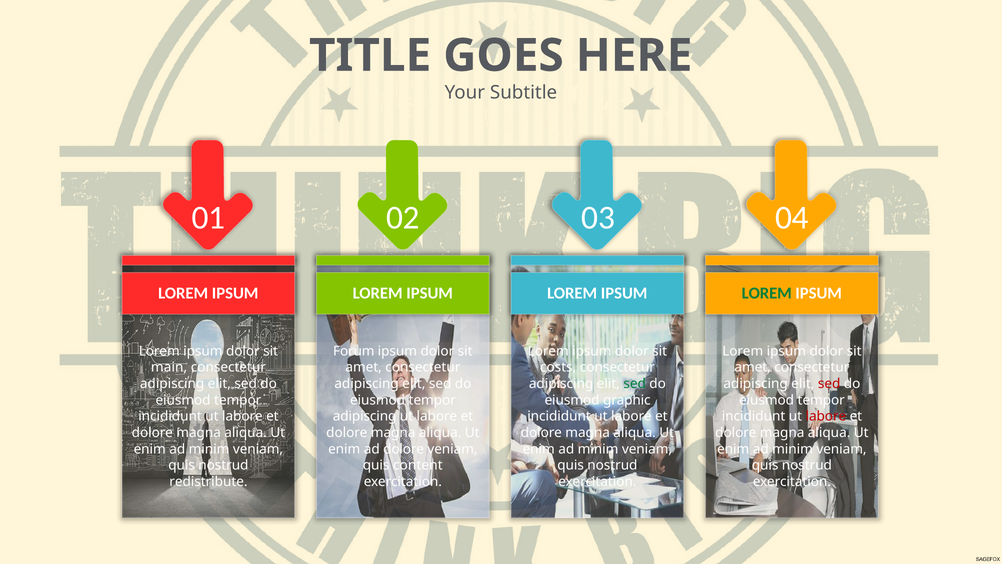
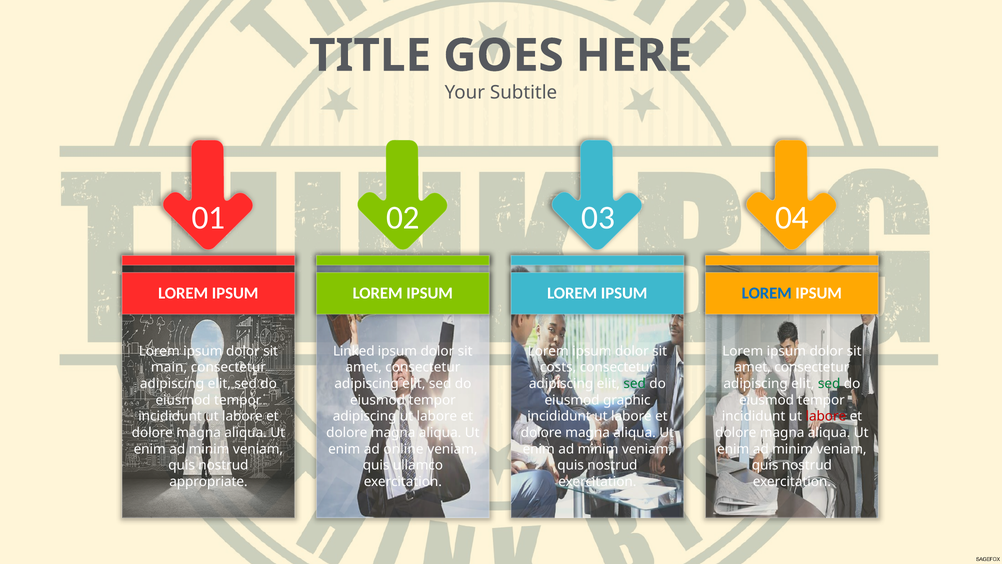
LOREM at (767, 293) colour: green -> blue
Forum: Forum -> Linked
sed at (829, 384) colour: red -> green
ad dolore: dolore -> online
content: content -> ullamco
redistribute: redistribute -> appropriate
